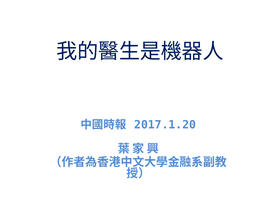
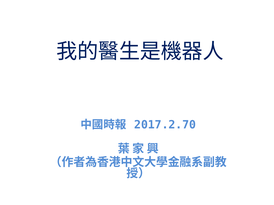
2017.1.20: 2017.1.20 -> 2017.2.70
